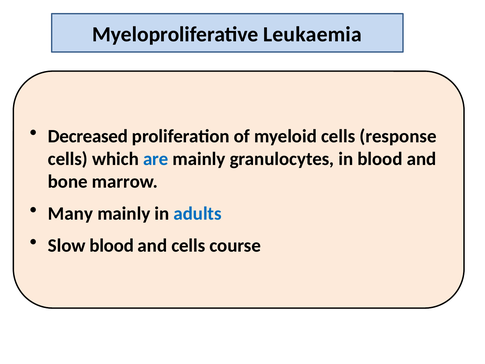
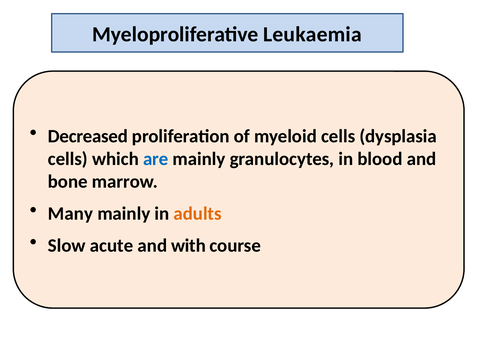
response: response -> dysplasia
adults colour: blue -> orange
Slow blood: blood -> acute
and cells: cells -> with
